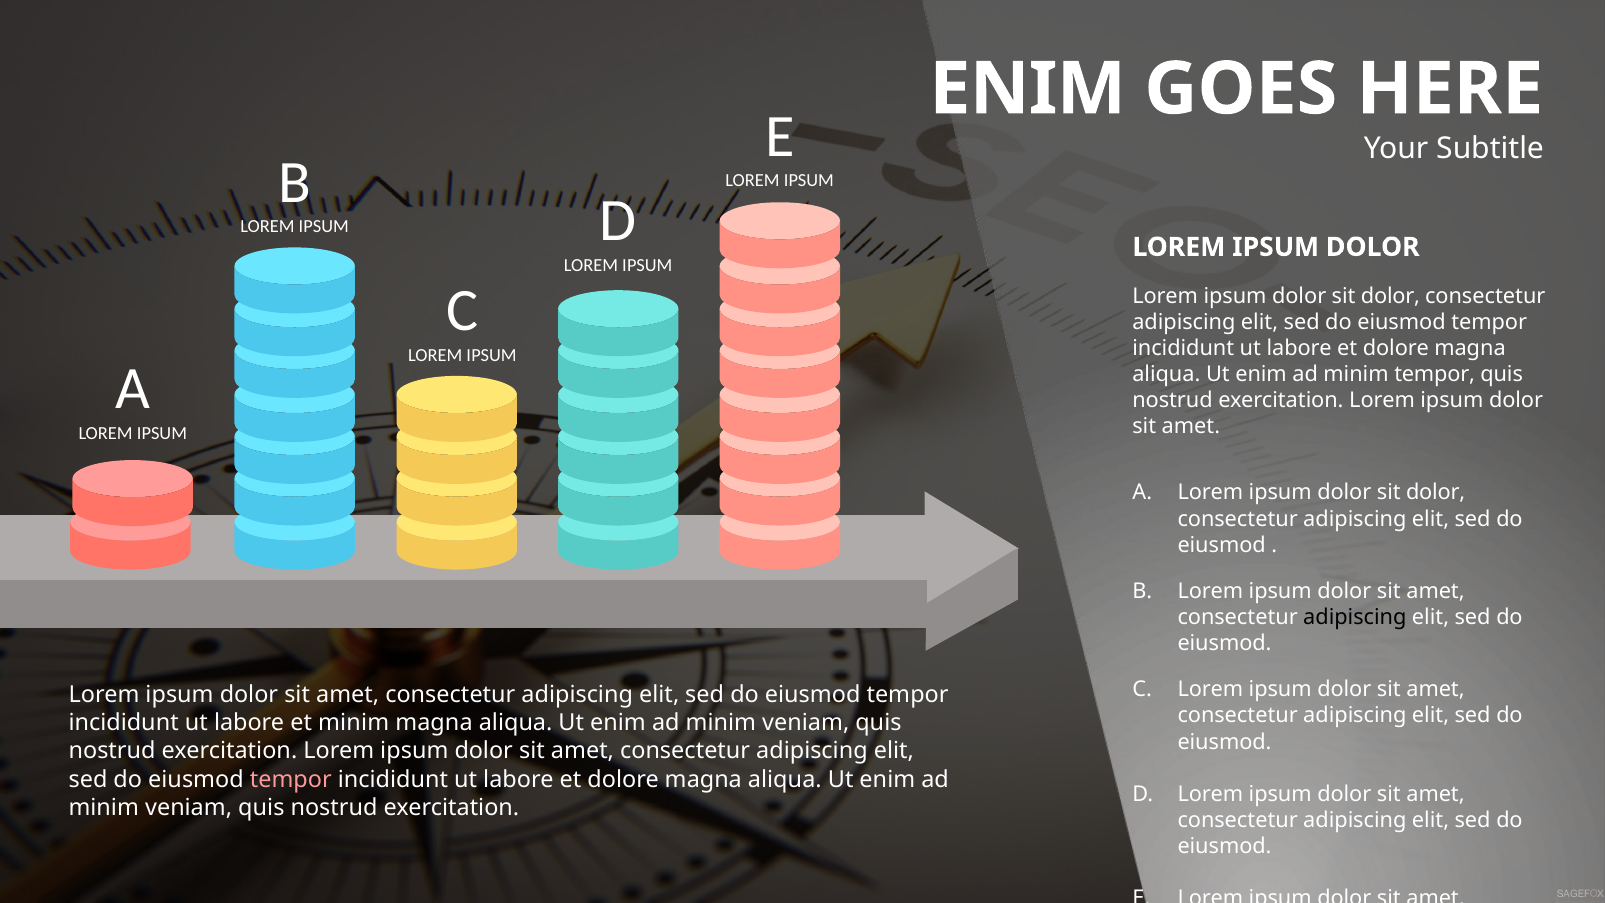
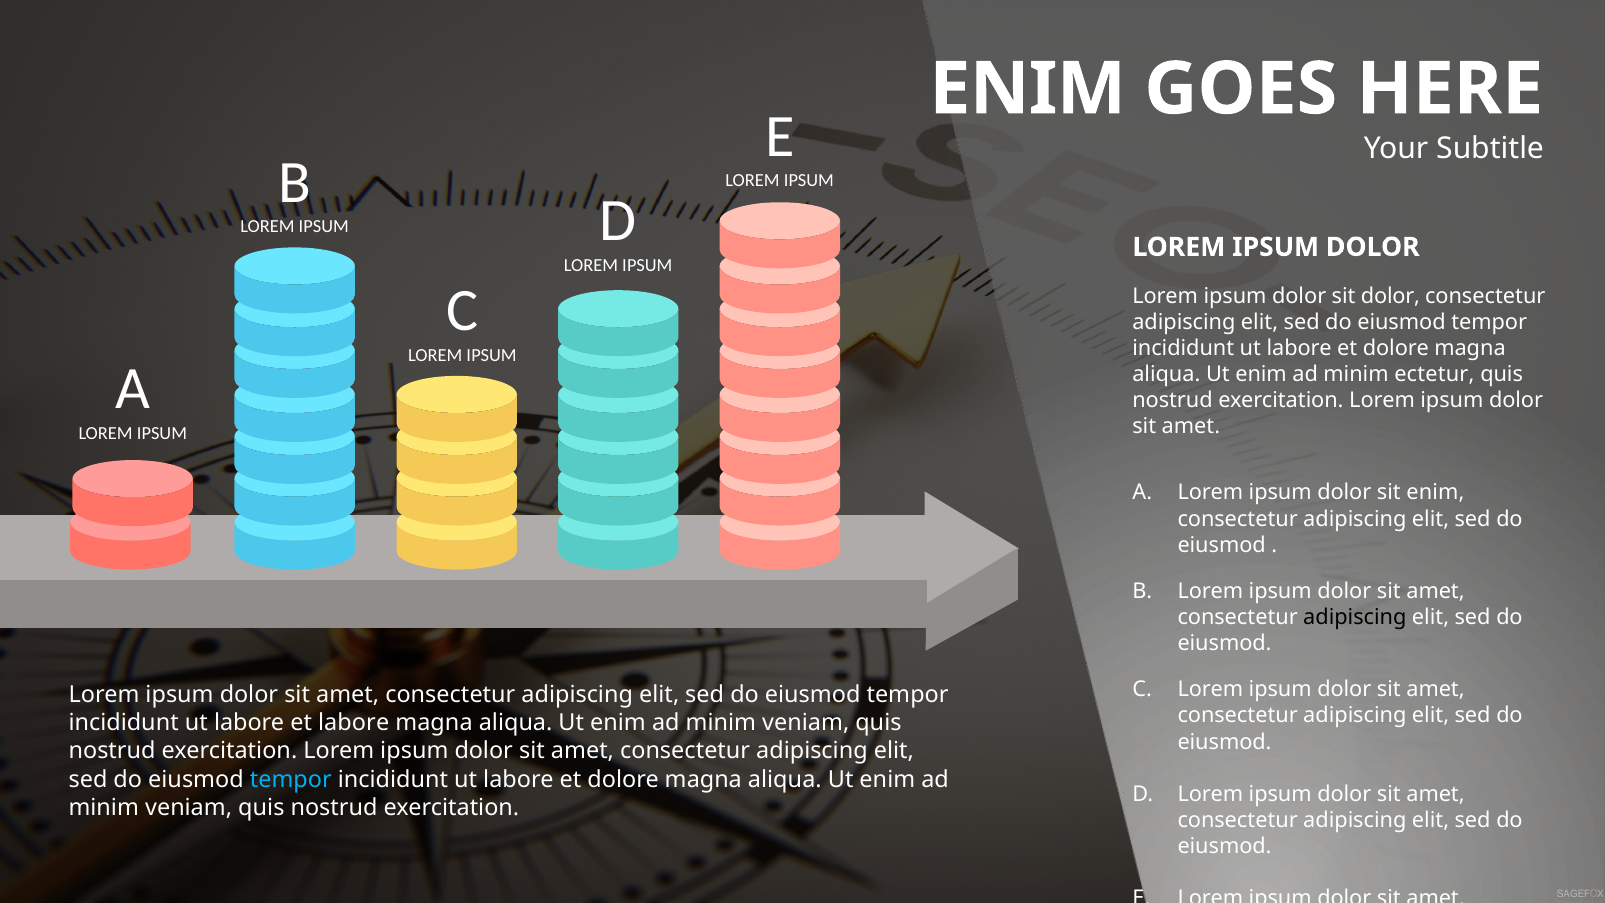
minim tempor: tempor -> ectetur
dolor at (1436, 493): dolor -> enim
et minim: minim -> labore
tempor at (291, 779) colour: pink -> light blue
